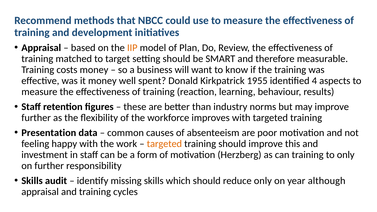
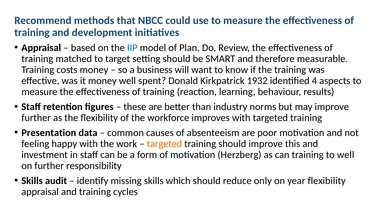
IIP colour: orange -> blue
1955: 1955 -> 1932
to only: only -> well
year although: although -> flexibility
